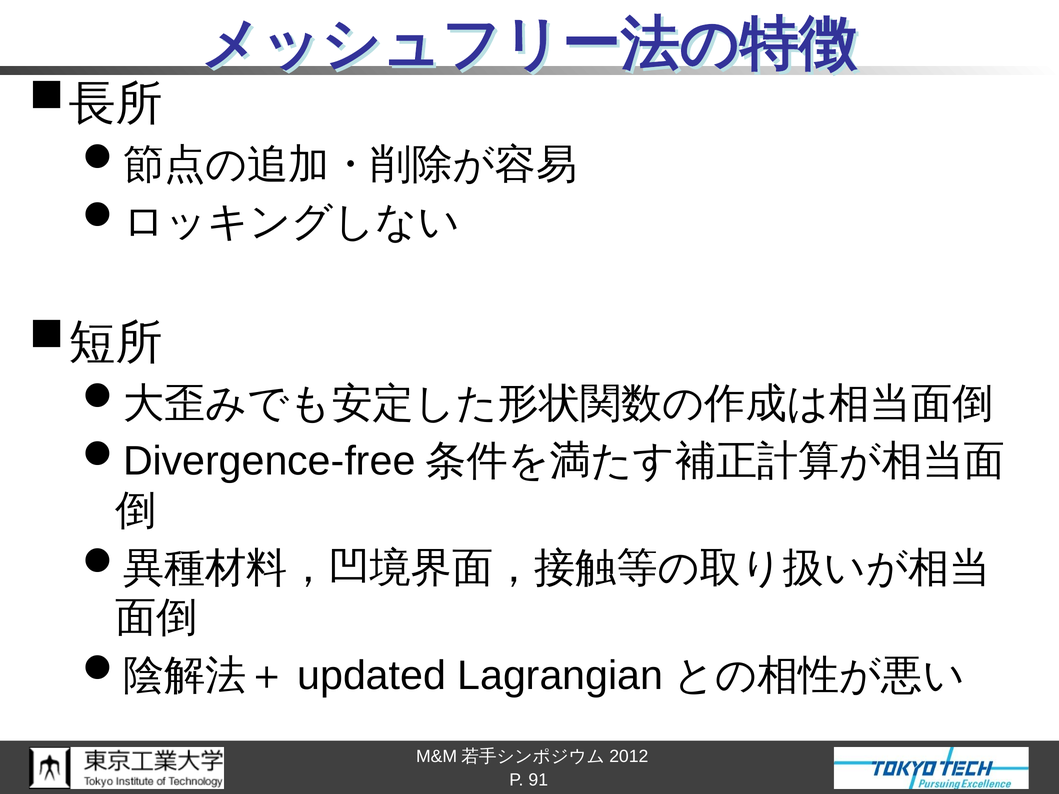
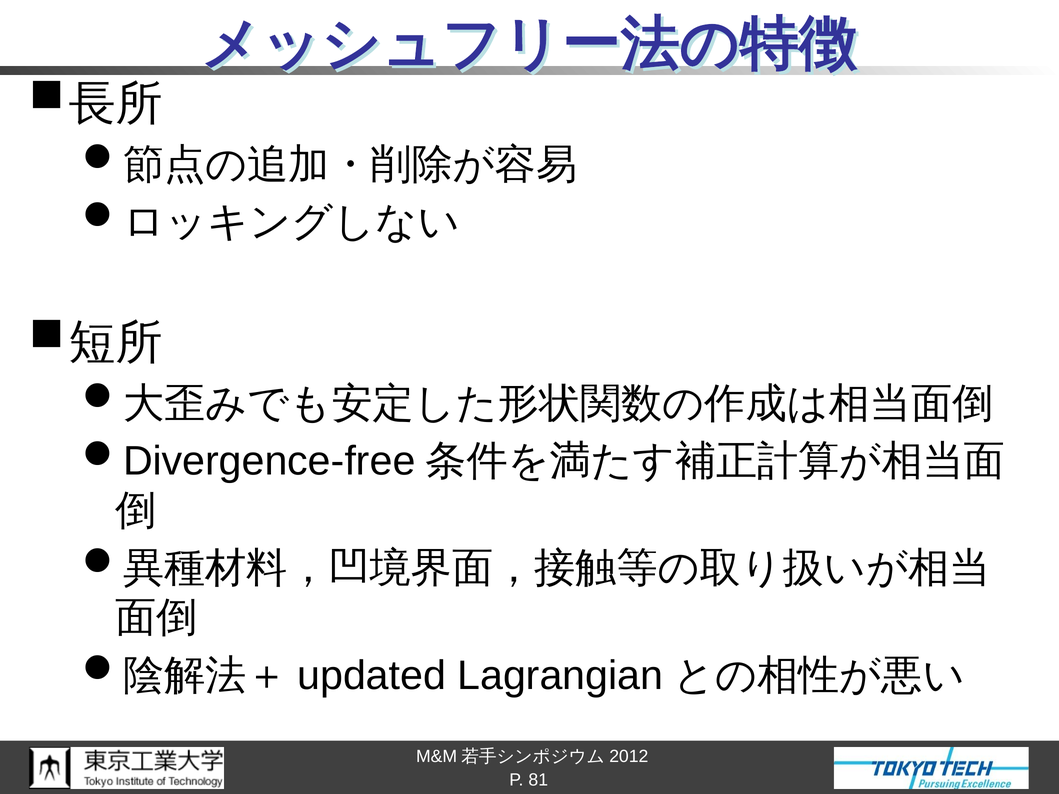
91: 91 -> 81
